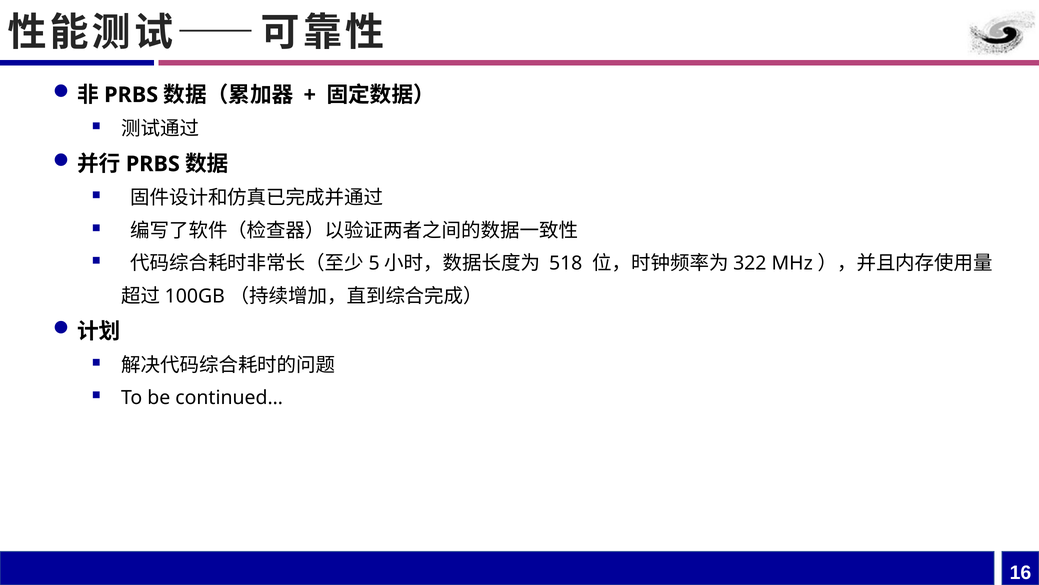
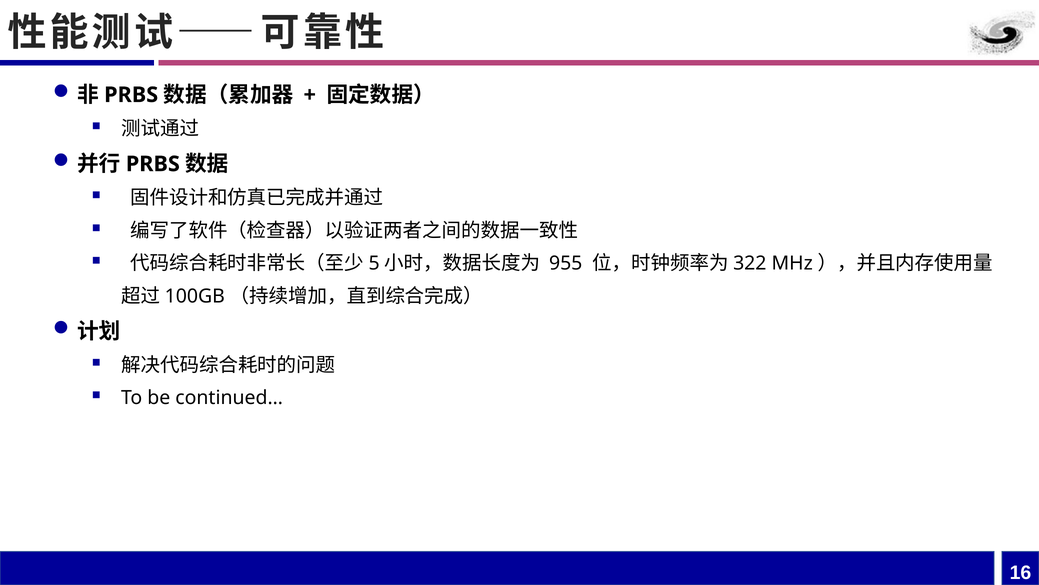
518: 518 -> 955
